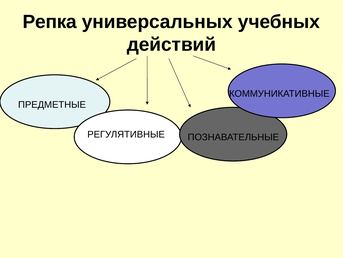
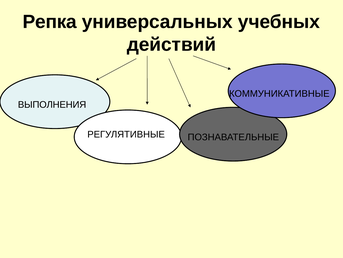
ПРЕДМЕТНЫЕ: ПРЕДМЕТНЫЕ -> ВЫПОЛНЕНИЯ
